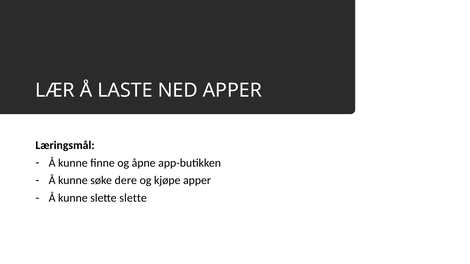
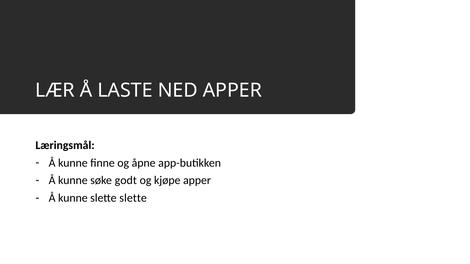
dere: dere -> godt
